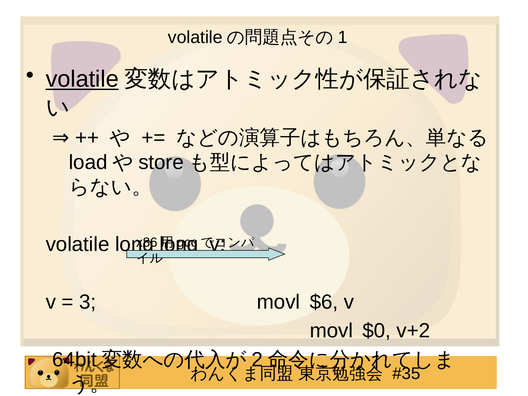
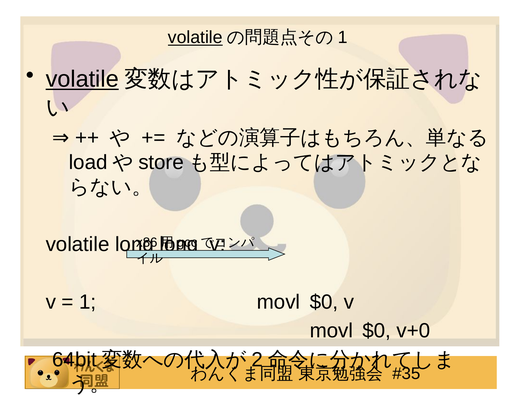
volatile at (195, 37) underline: none -> present
3 at (88, 302): 3 -> 1
$6 at (324, 302): $6 -> $0
v+2: v+2 -> v+0
